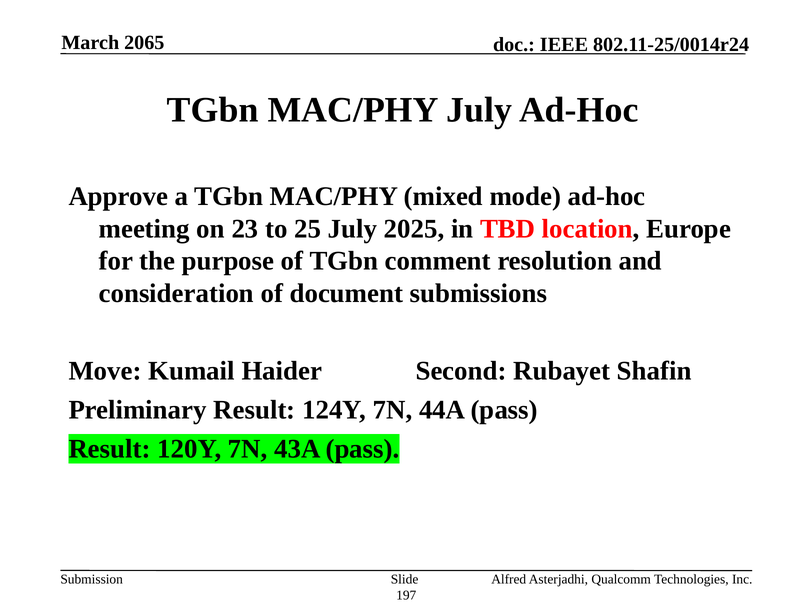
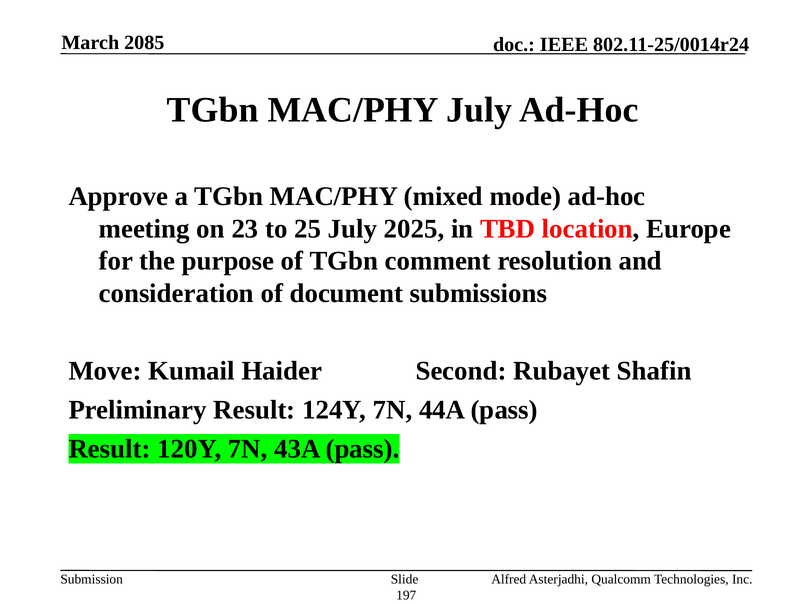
2065: 2065 -> 2085
